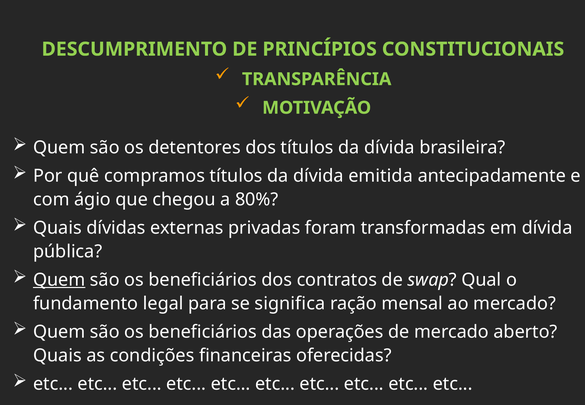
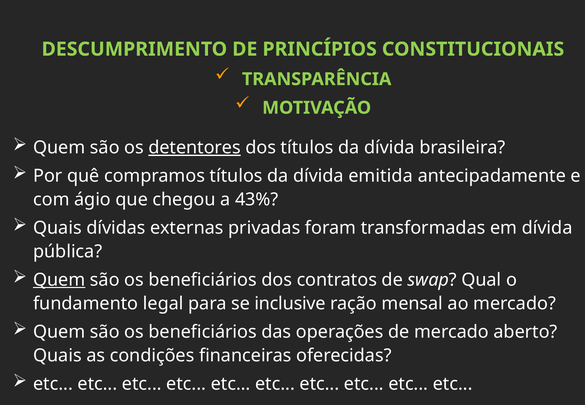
detentores underline: none -> present
80%: 80% -> 43%
significa: significa -> inclusive
